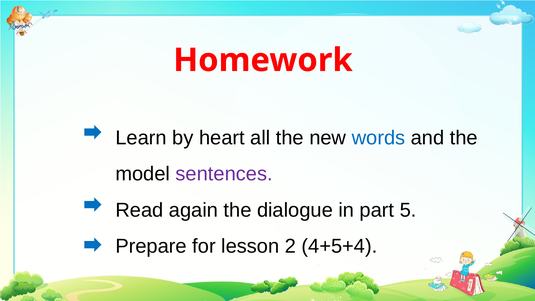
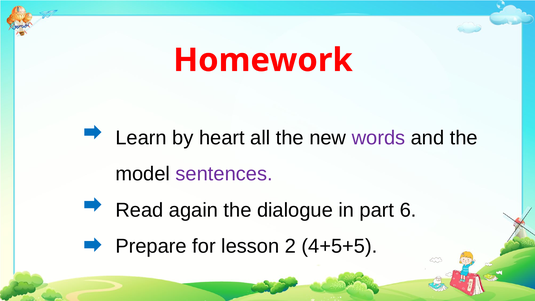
words colour: blue -> purple
5: 5 -> 6
4+5+4: 4+5+4 -> 4+5+5
